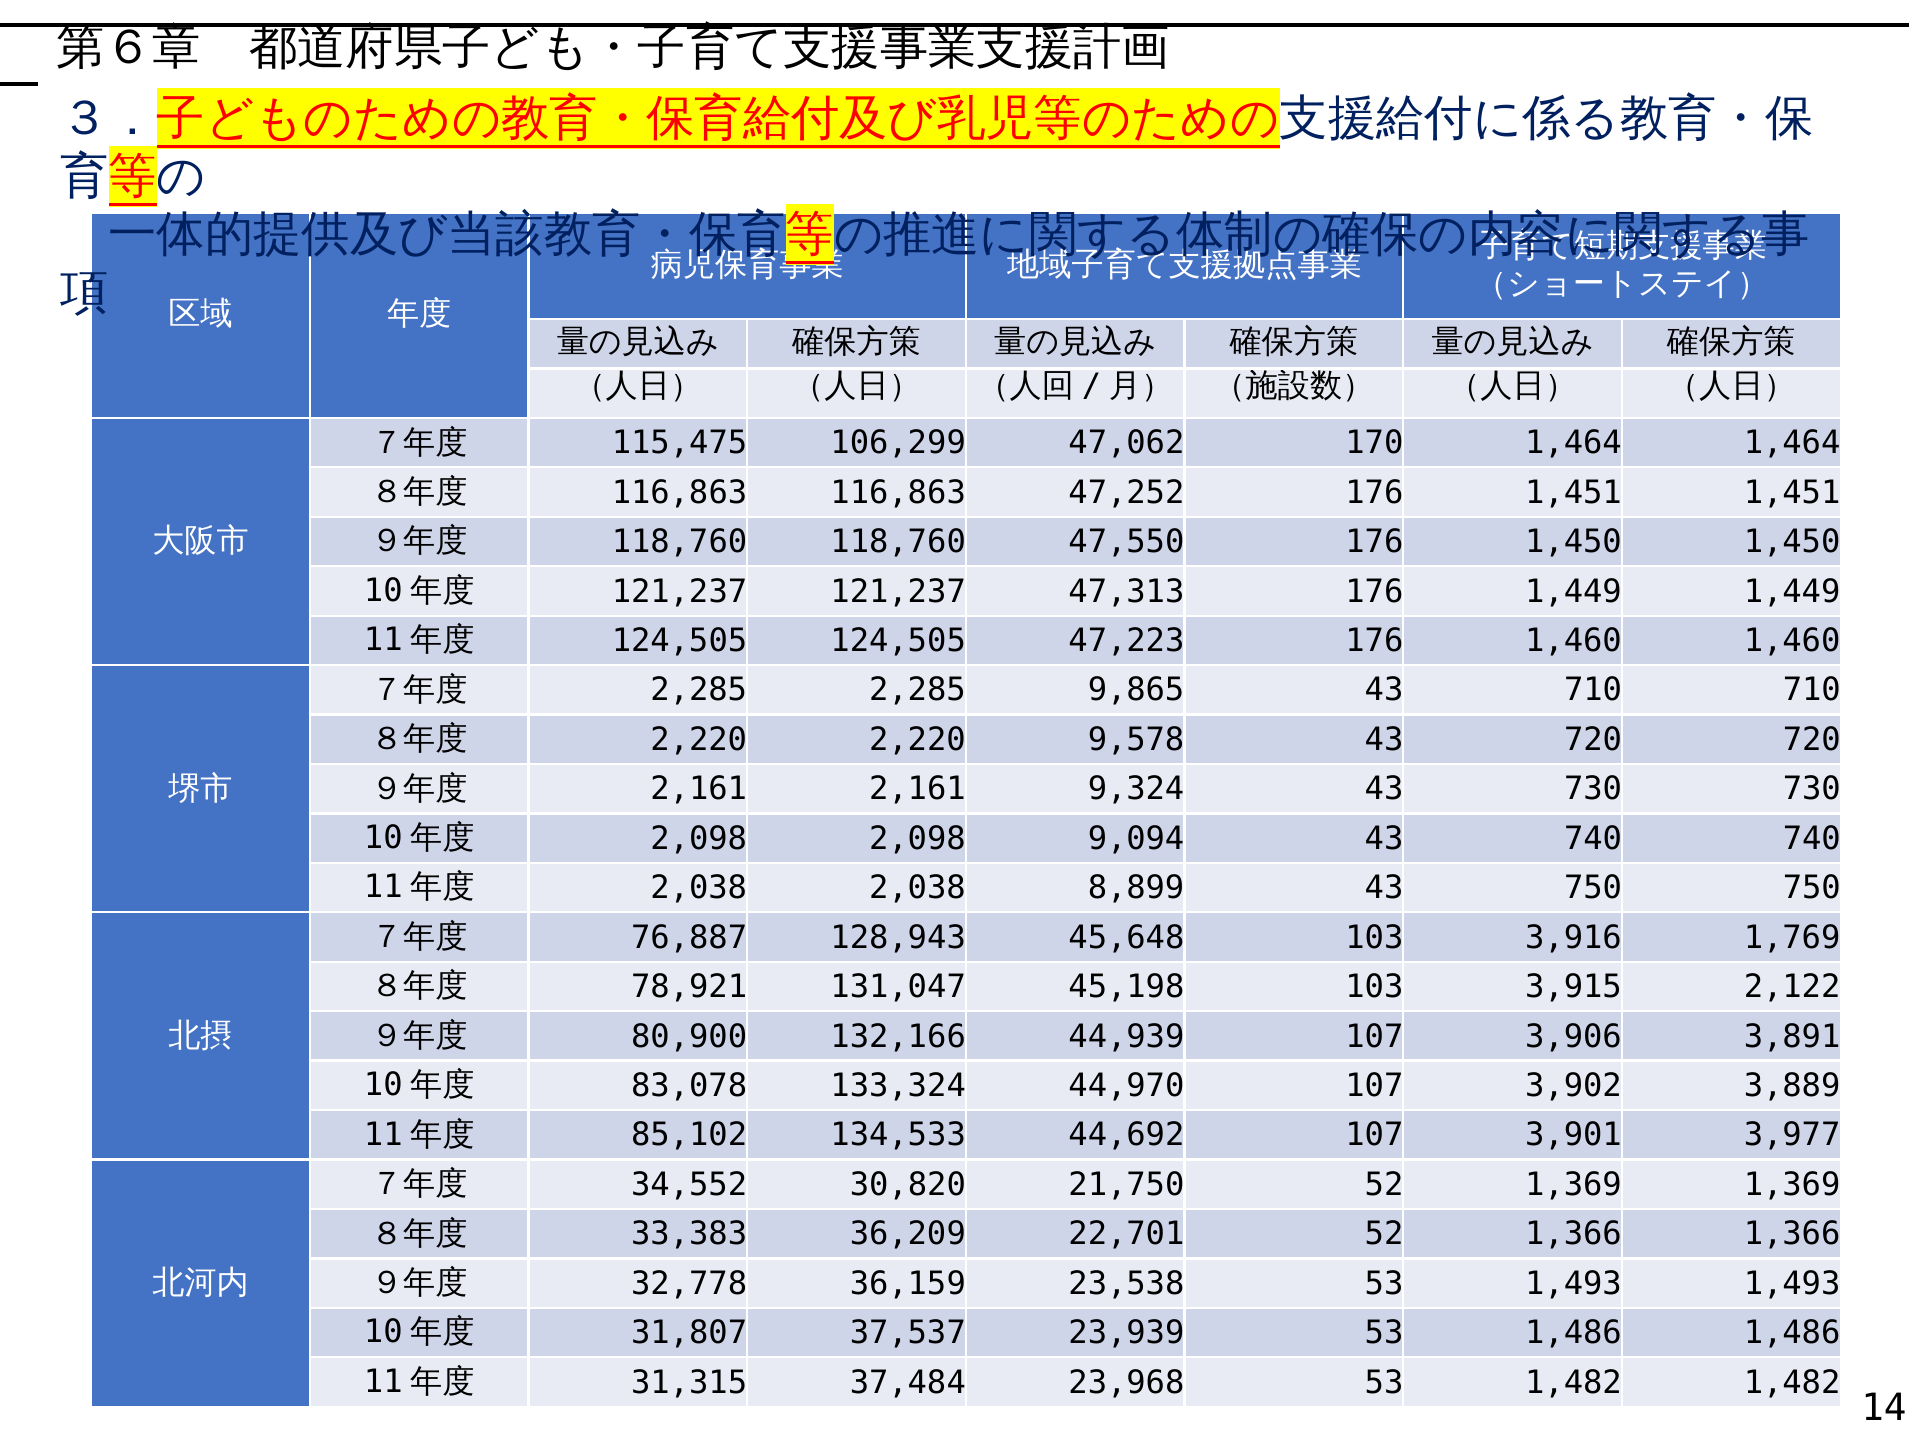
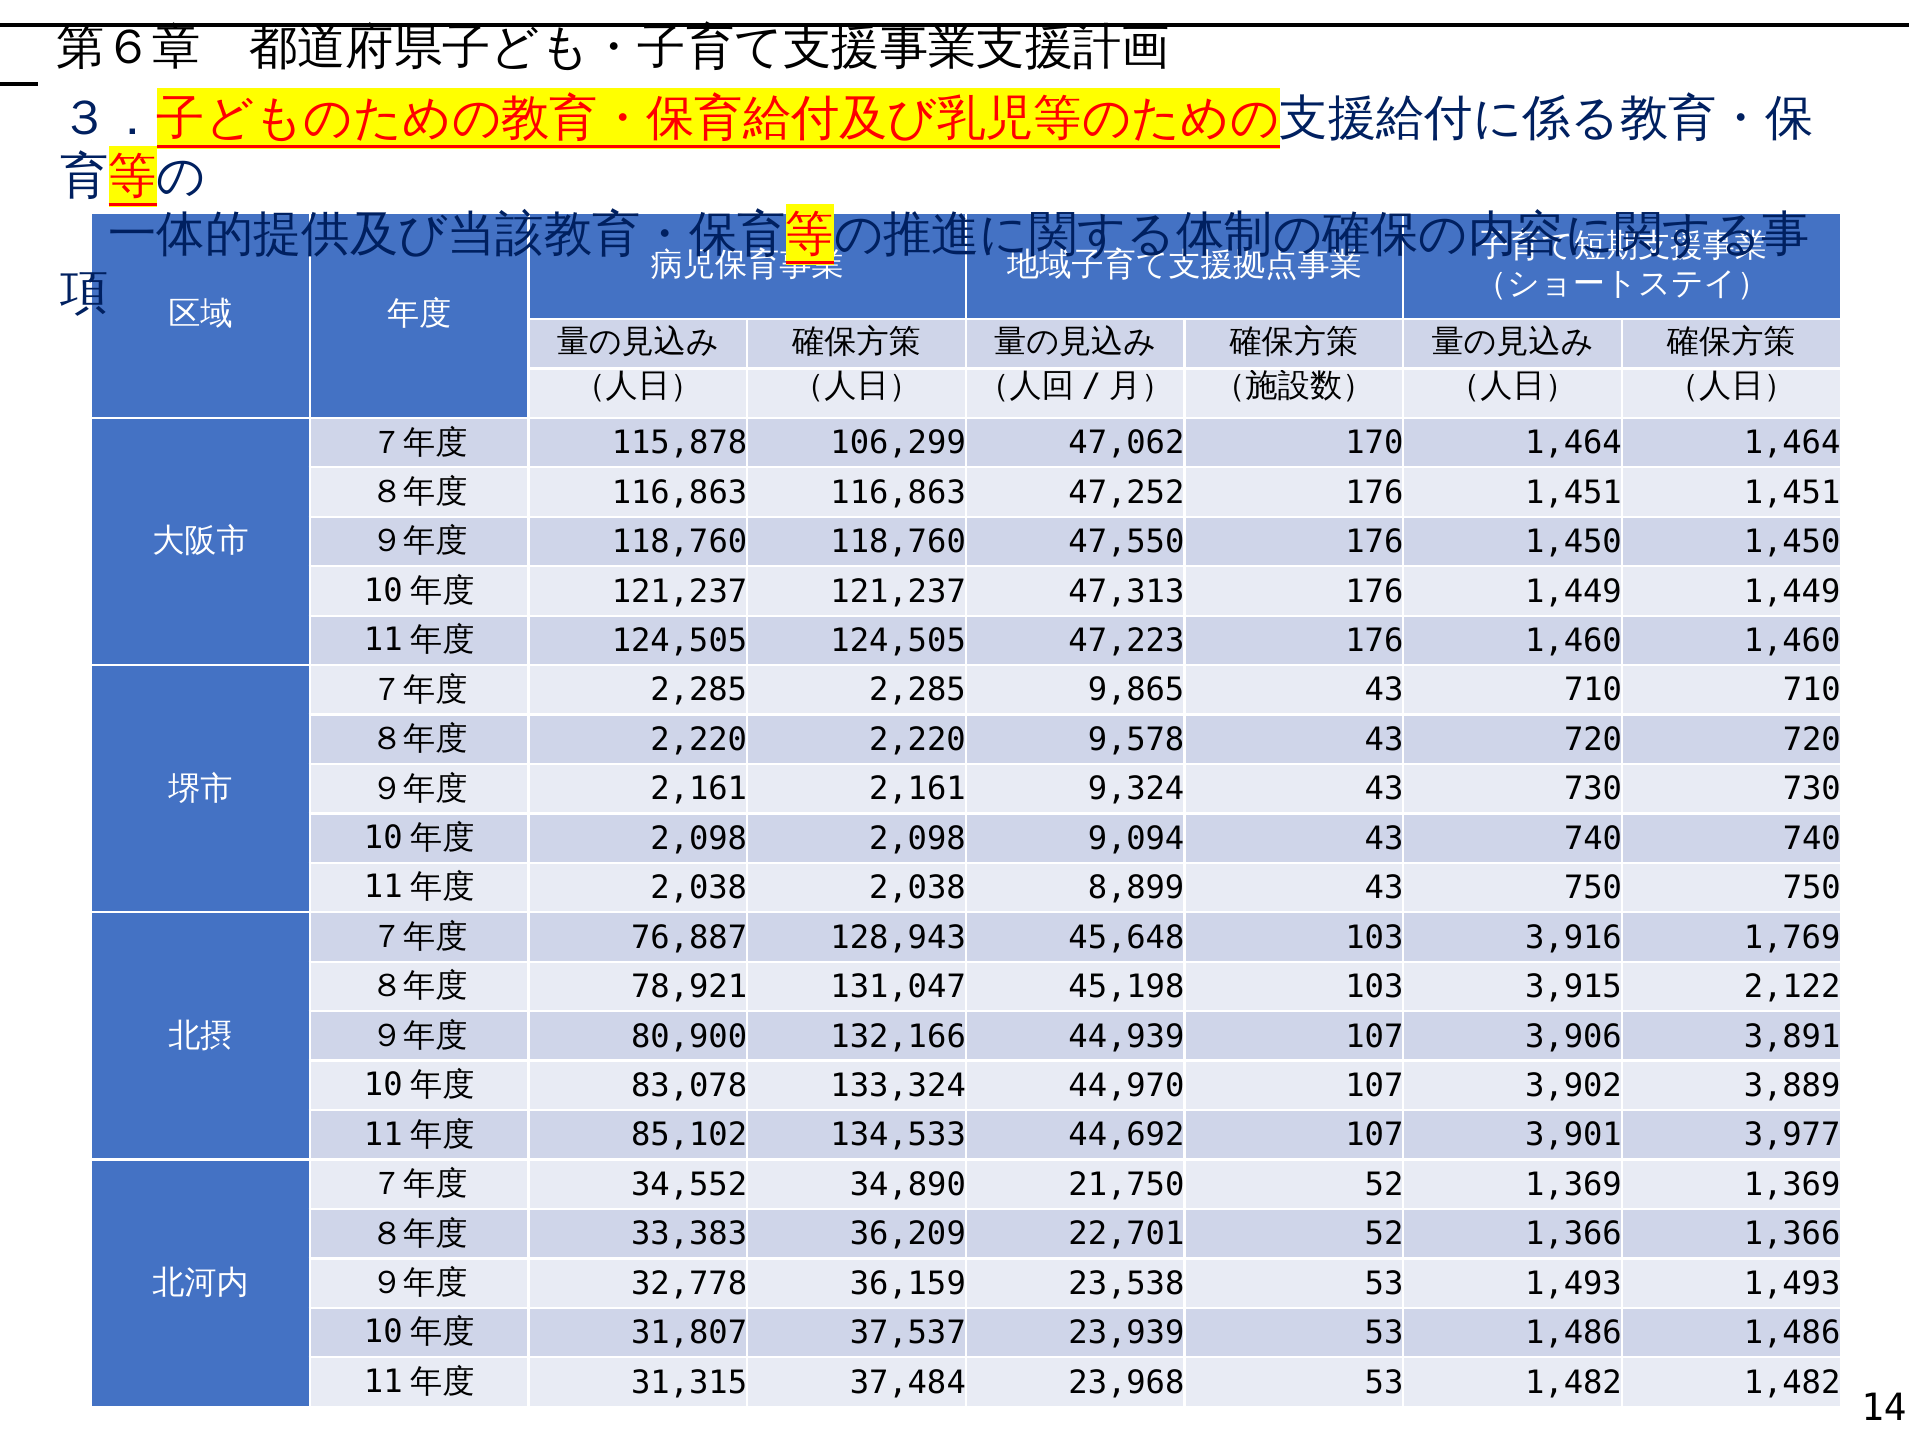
115,475: 115,475 -> 115,878
30,820: 30,820 -> 34,890
